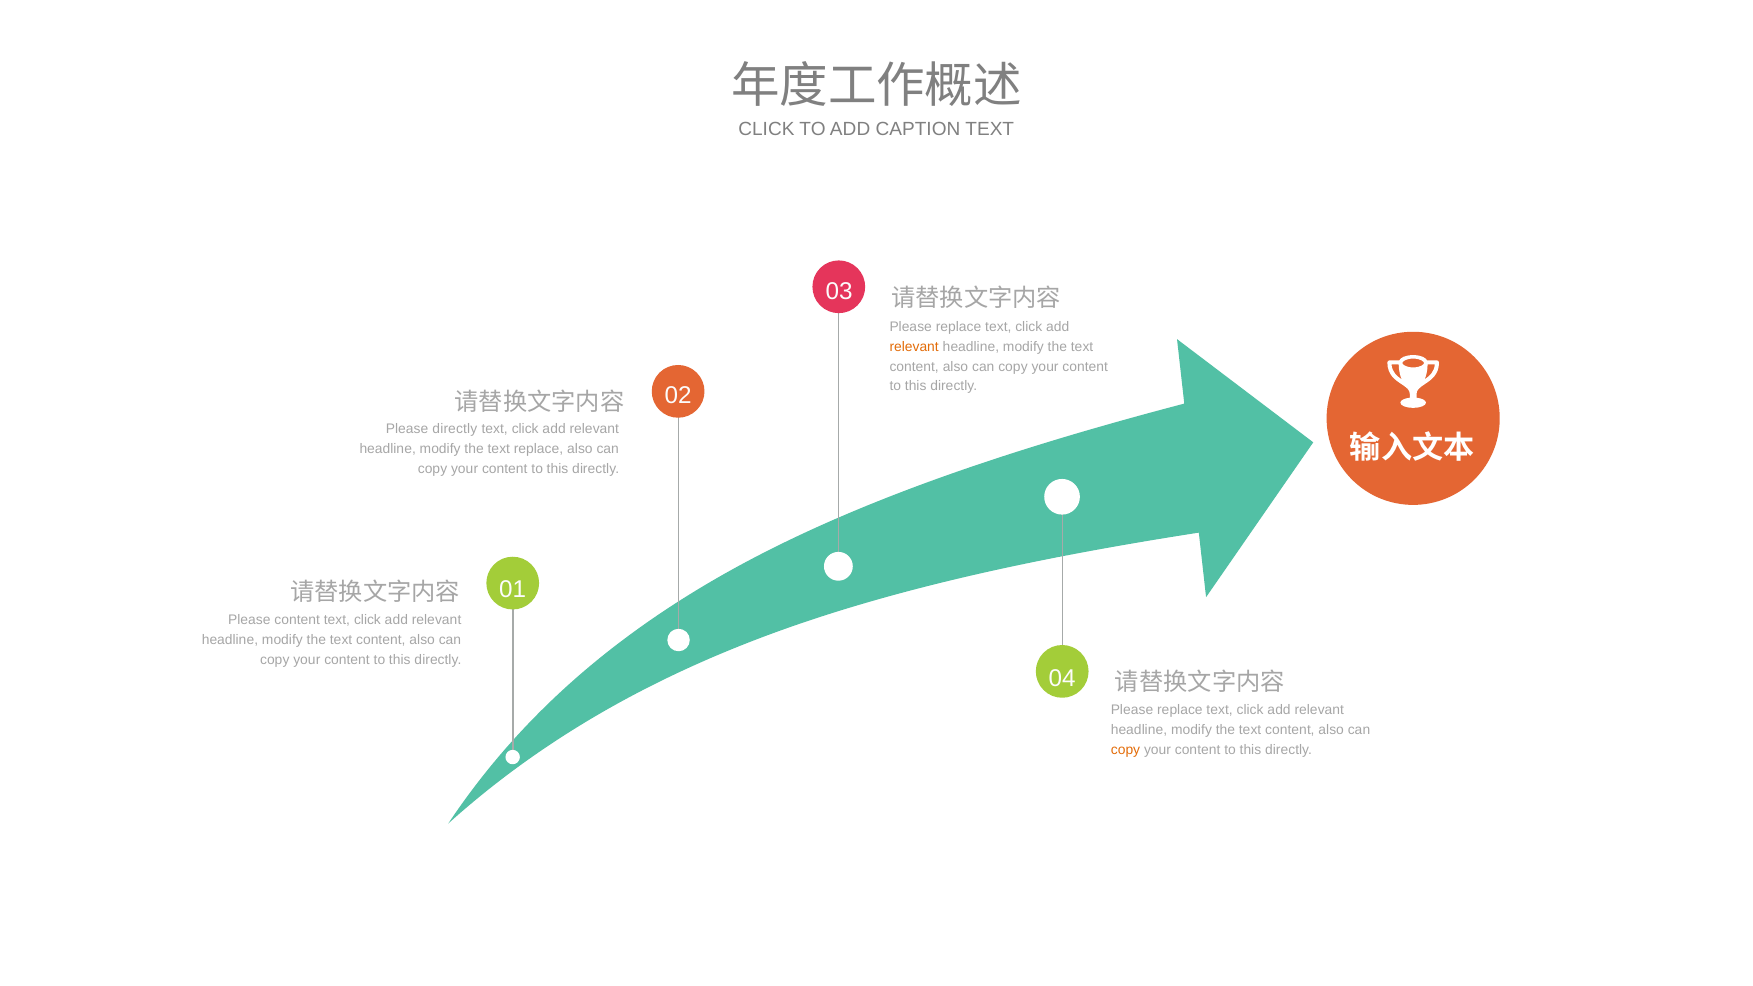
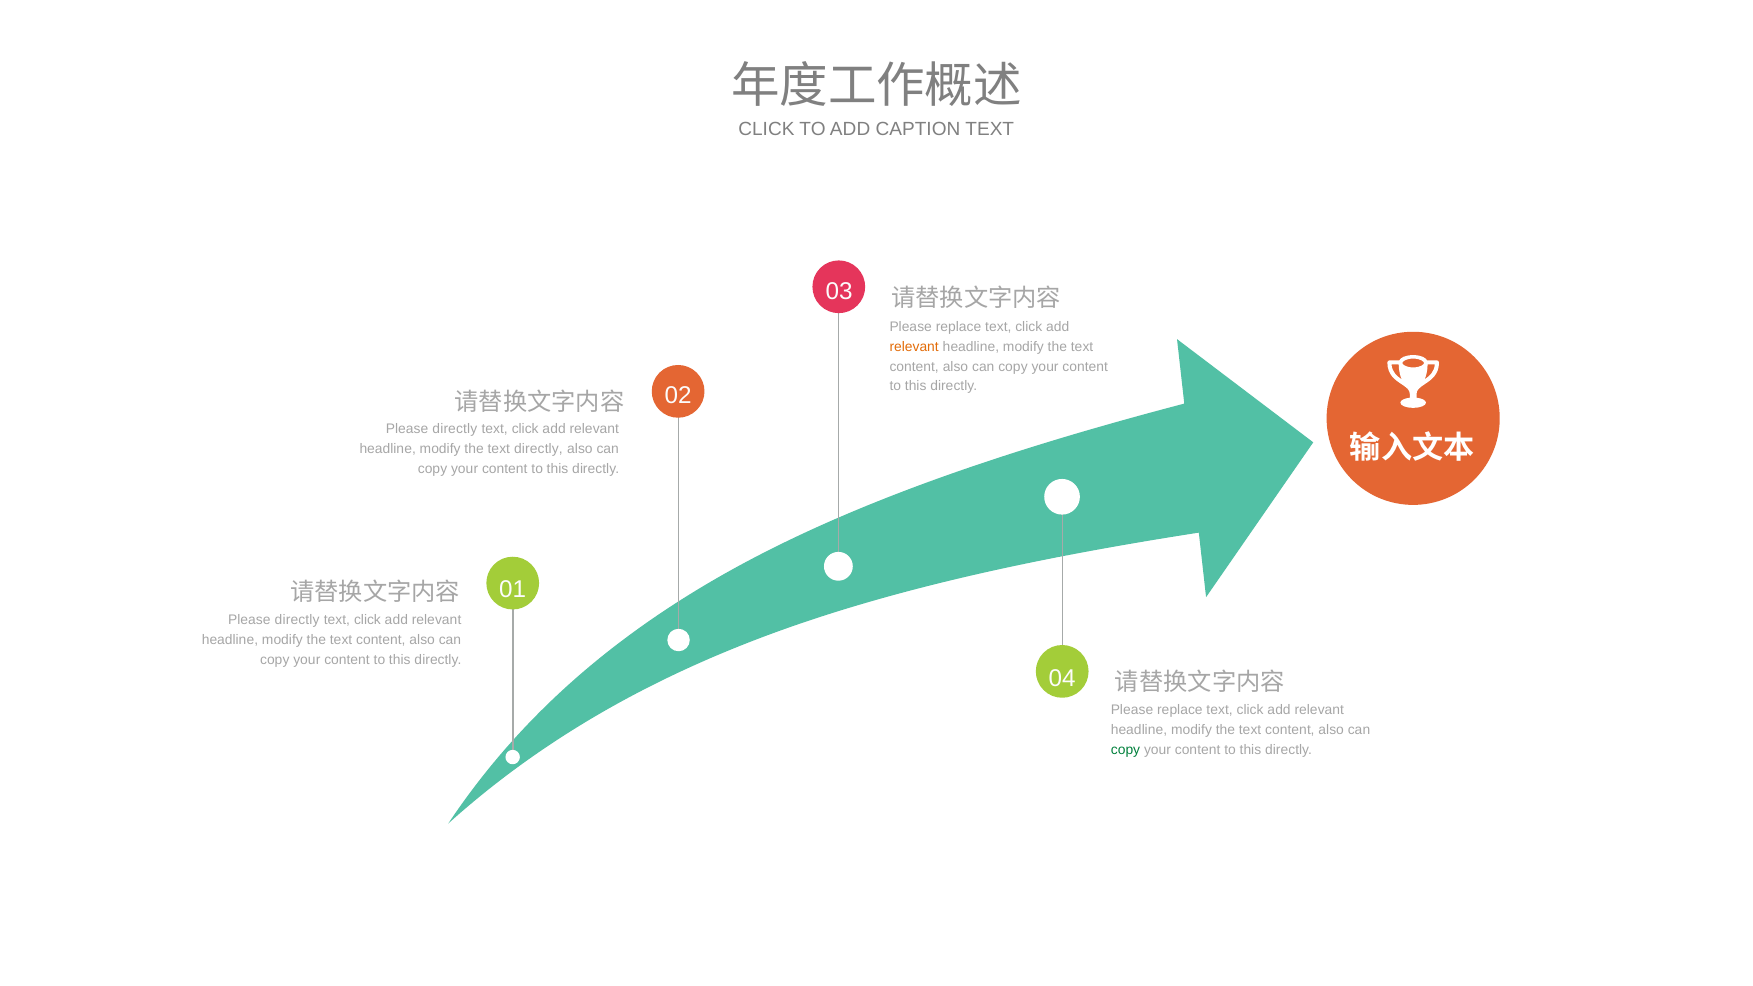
text replace: replace -> directly
content at (297, 620): content -> directly
copy at (1126, 750) colour: orange -> green
